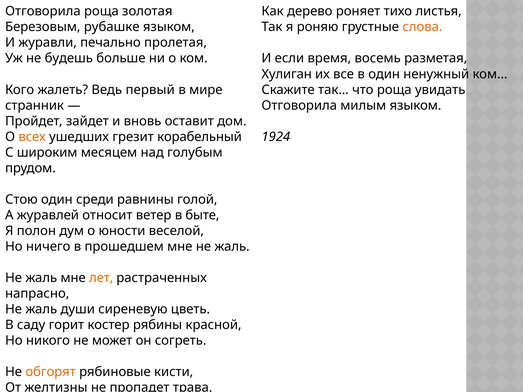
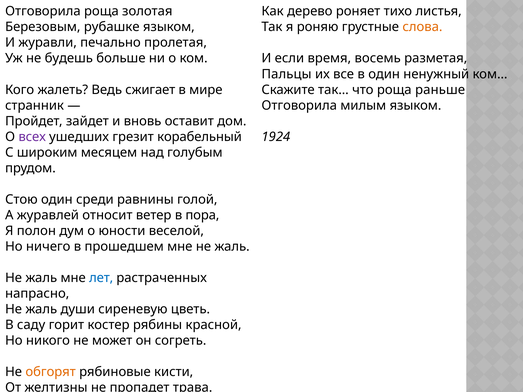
Хулиган: Хулиган -> Пальцы
первый: первый -> сжигает
увидать: увидать -> раньше
всех colour: orange -> purple
быте: быте -> пора
лет colour: orange -> blue
